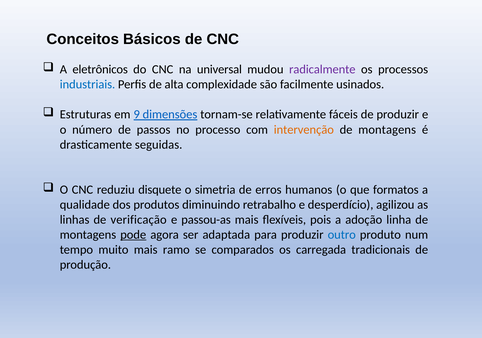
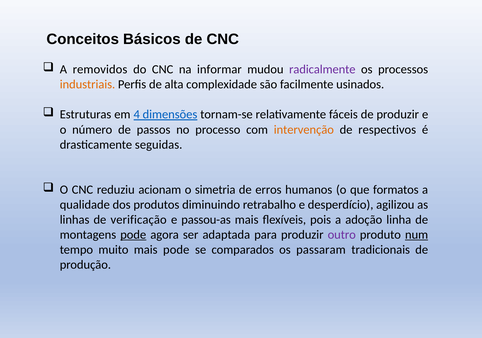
eletrônicos: eletrônicos -> removidos
universal: universal -> informar
industriais colour: blue -> orange
9: 9 -> 4
montagens at (387, 130): montagens -> respectivos
disquete: disquete -> acionam
outro colour: blue -> purple
num underline: none -> present
mais ramo: ramo -> pode
carregada: carregada -> passaram
